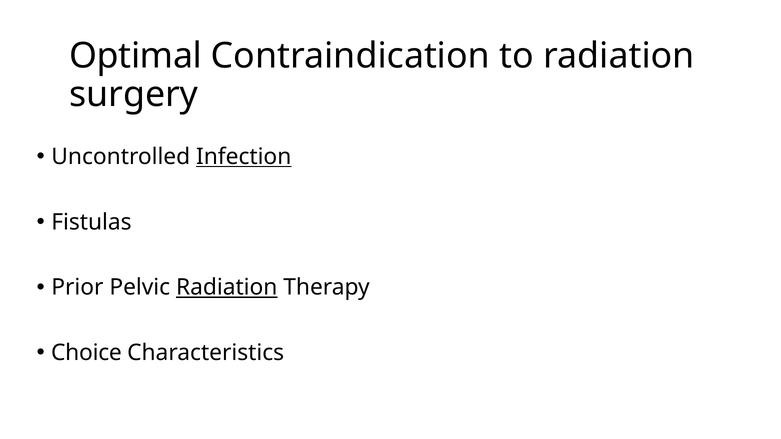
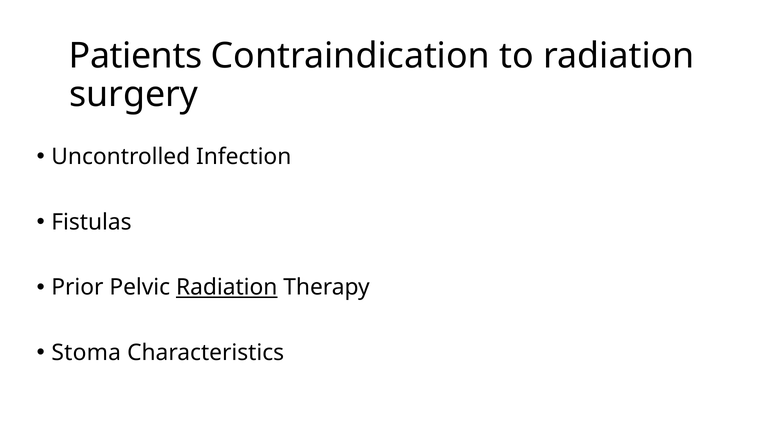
Optimal: Optimal -> Patients
Infection underline: present -> none
Choice: Choice -> Stoma
